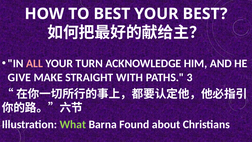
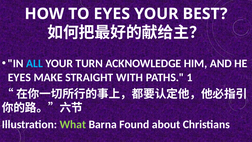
TO BEST: BEST -> EYES
ALL colour: pink -> light blue
GIVE at (19, 77): GIVE -> EYES
3: 3 -> 1
